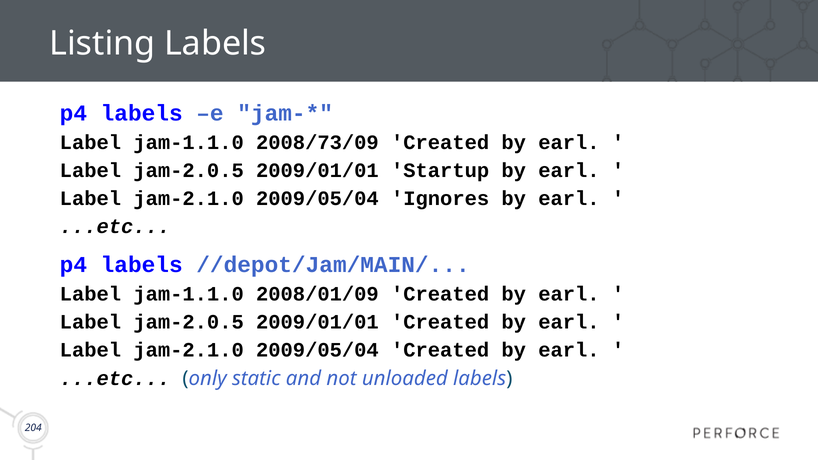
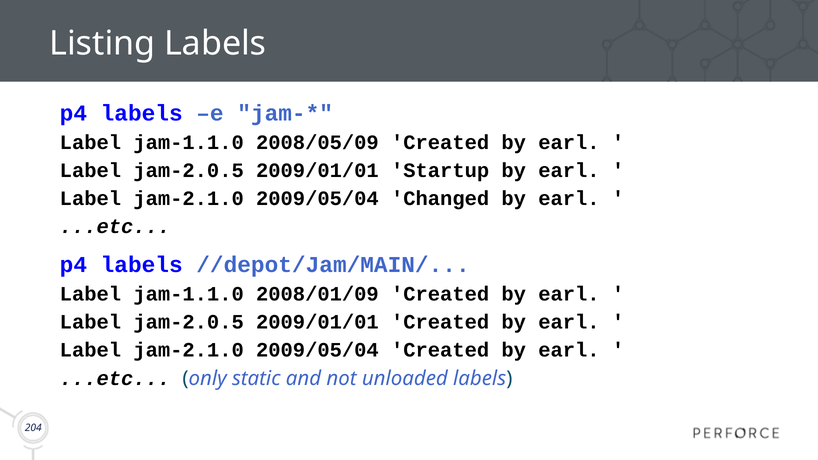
2008/73/09: 2008/73/09 -> 2008/05/09
Ignores: Ignores -> Changed
